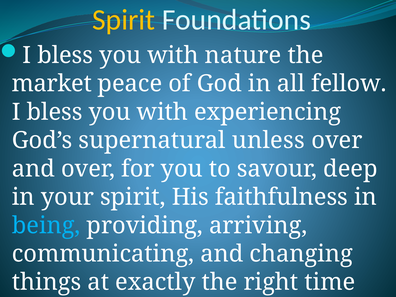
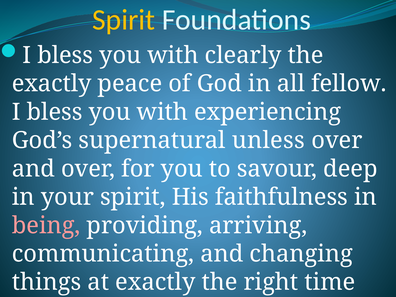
nature: nature -> clearly
market at (52, 84): market -> exactly
being colour: light blue -> pink
